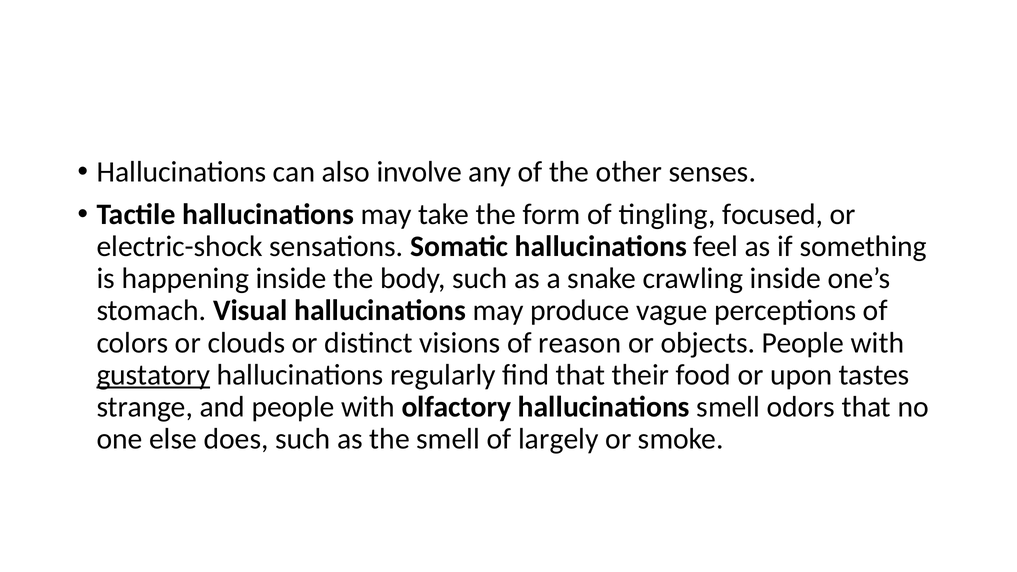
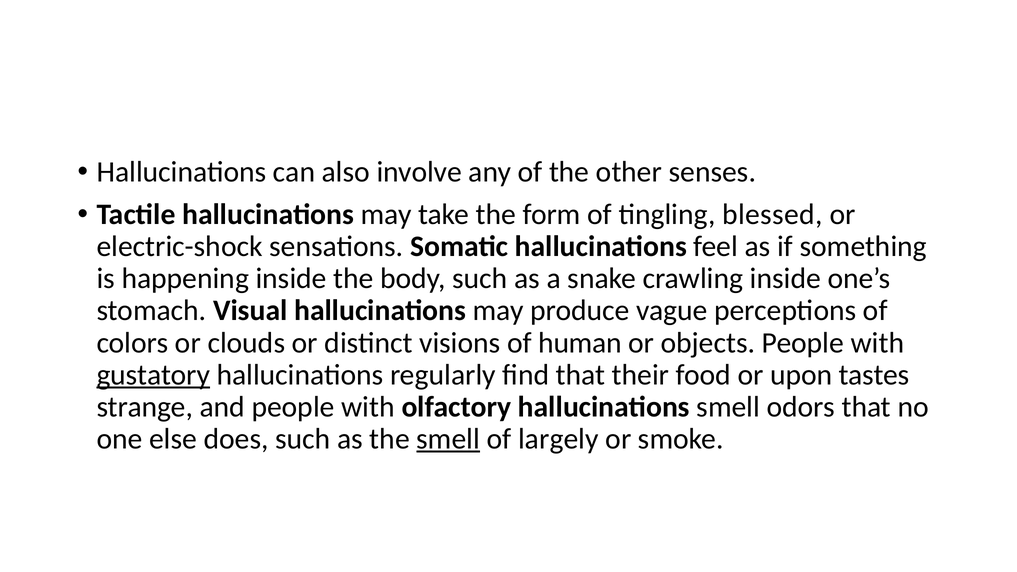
focused: focused -> blessed
reason: reason -> human
smell at (448, 439) underline: none -> present
